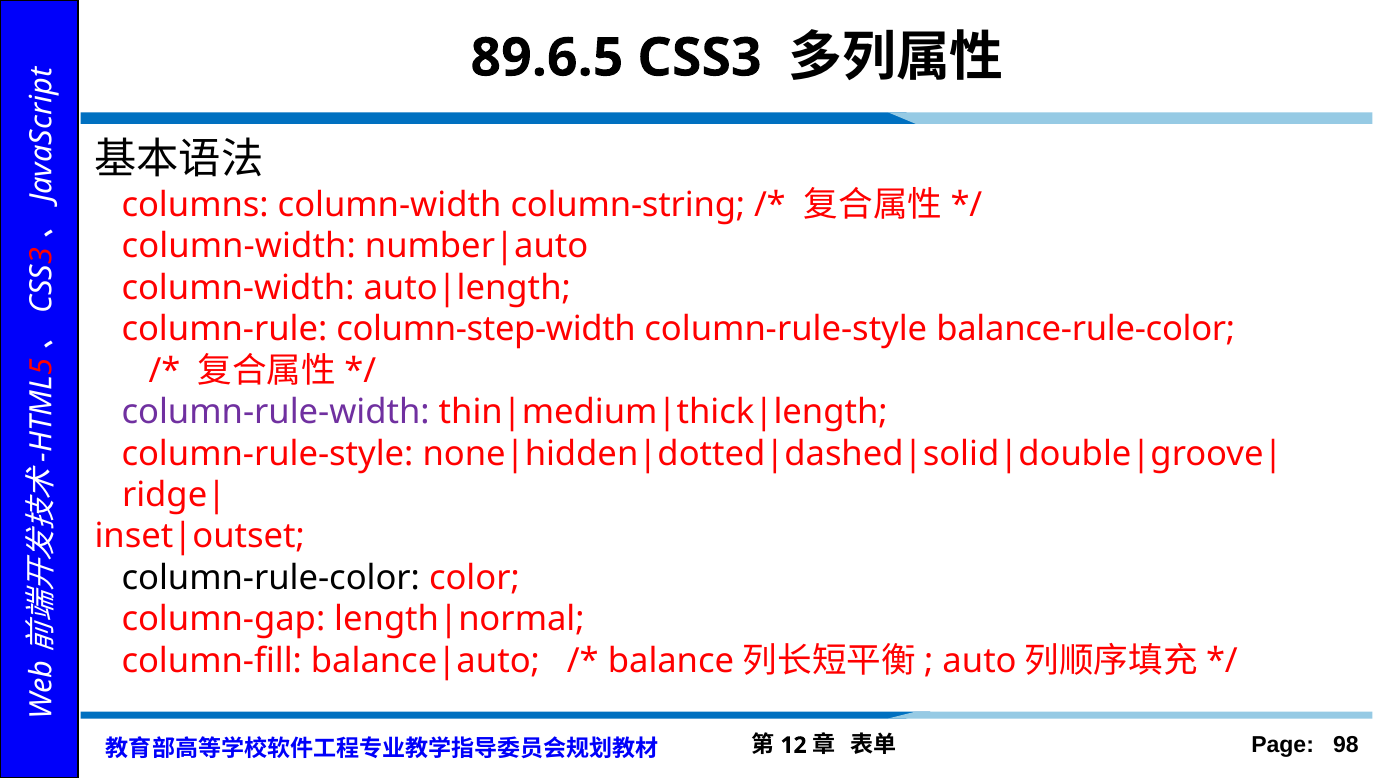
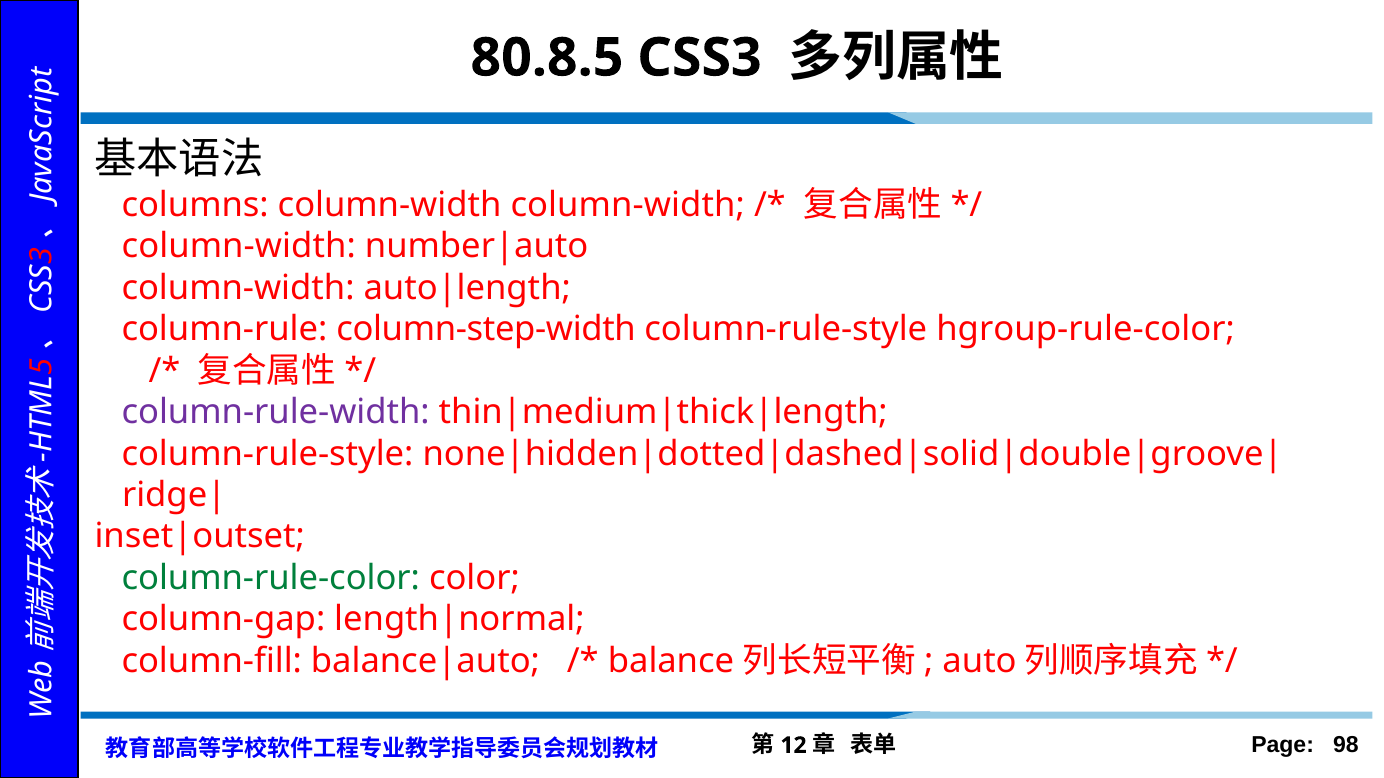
89.6.5: 89.6.5 -> 80.8.5
column-width column-string: column-string -> column-width
balance-rule-color: balance-rule-color -> hgroup-rule-color
column-rule-color colour: black -> green
